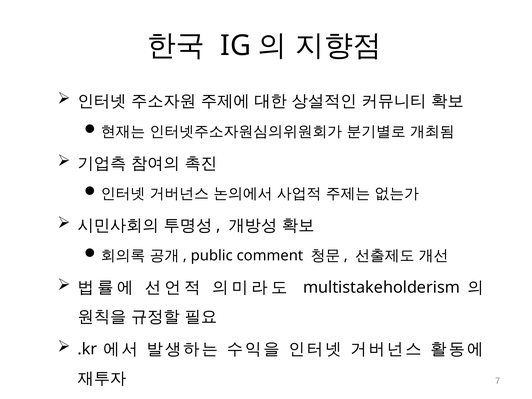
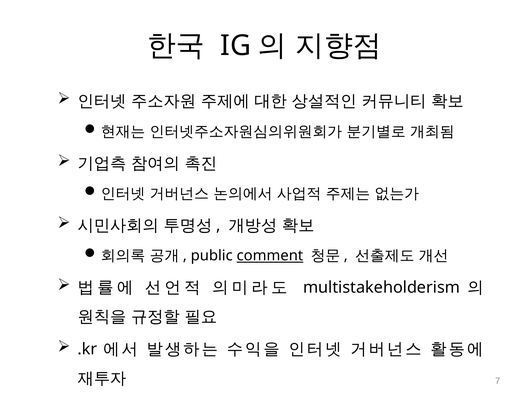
comment underline: none -> present
